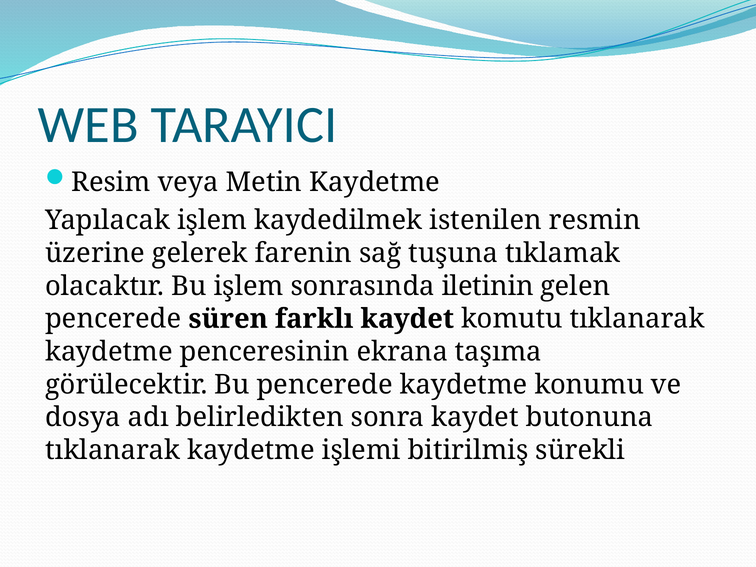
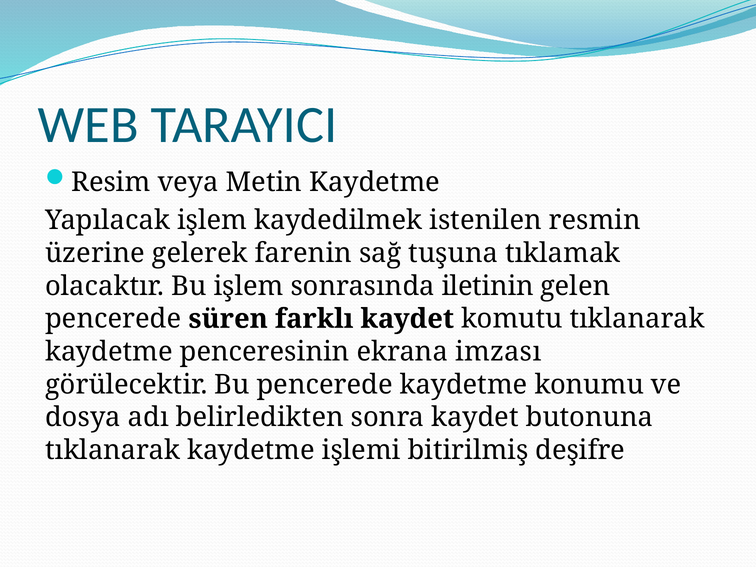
taşıma: taşıma -> imzası
sürekli: sürekli -> deşifre
